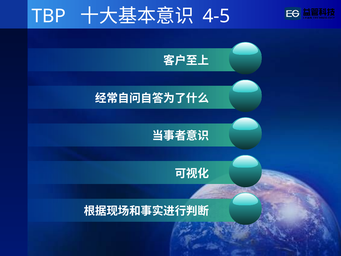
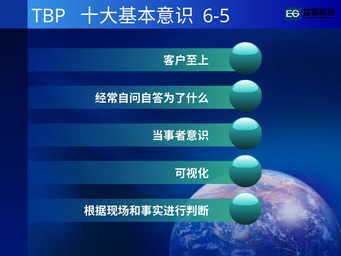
4-5: 4-5 -> 6-5
